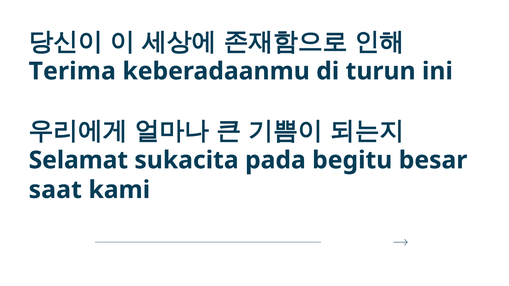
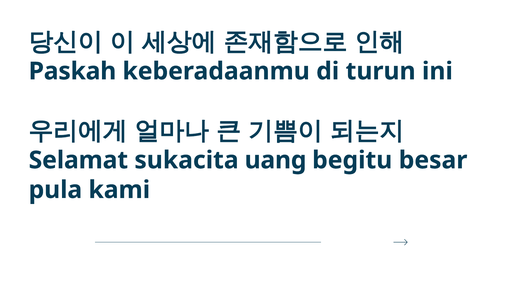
Terima: Terima -> Paskah
pada: pada -> uang
saat: saat -> pula
